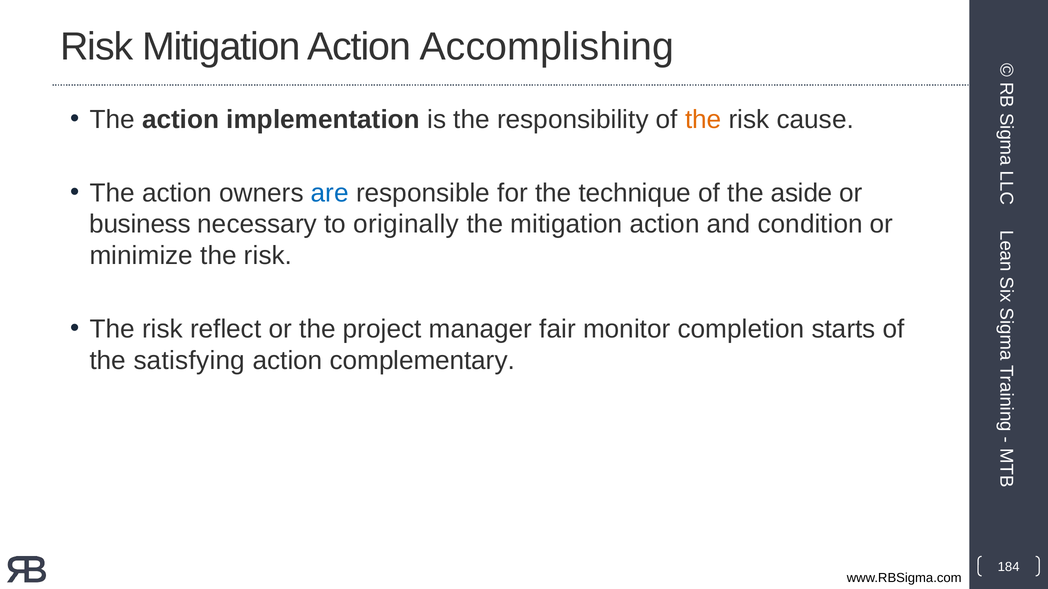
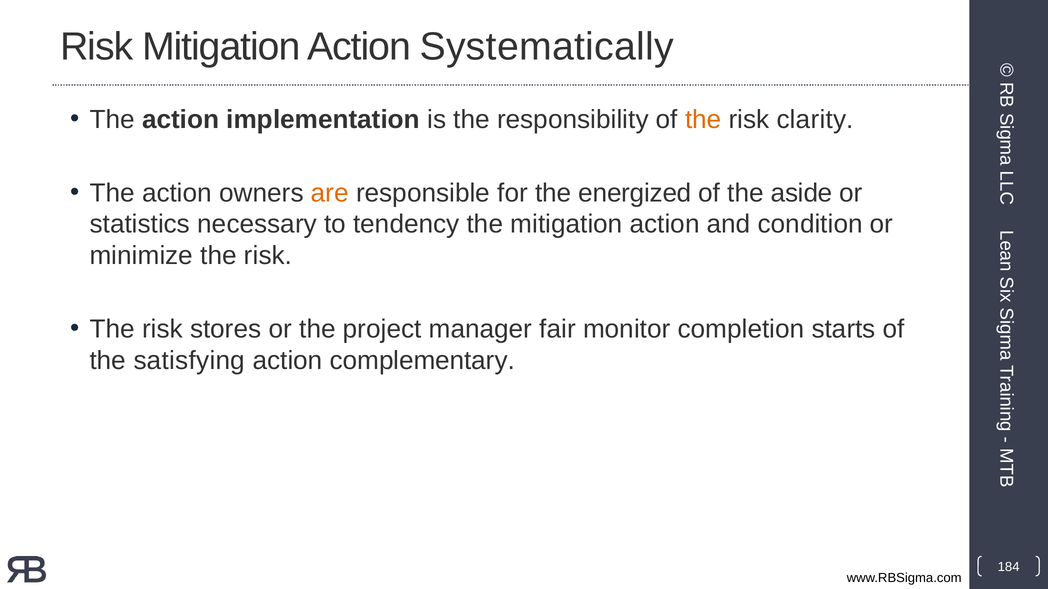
Accomplishing: Accomplishing -> Systematically
cause: cause -> clarity
are colour: blue -> orange
technique: technique -> energized
business: business -> statistics
originally: originally -> tendency
reflect: reflect -> stores
